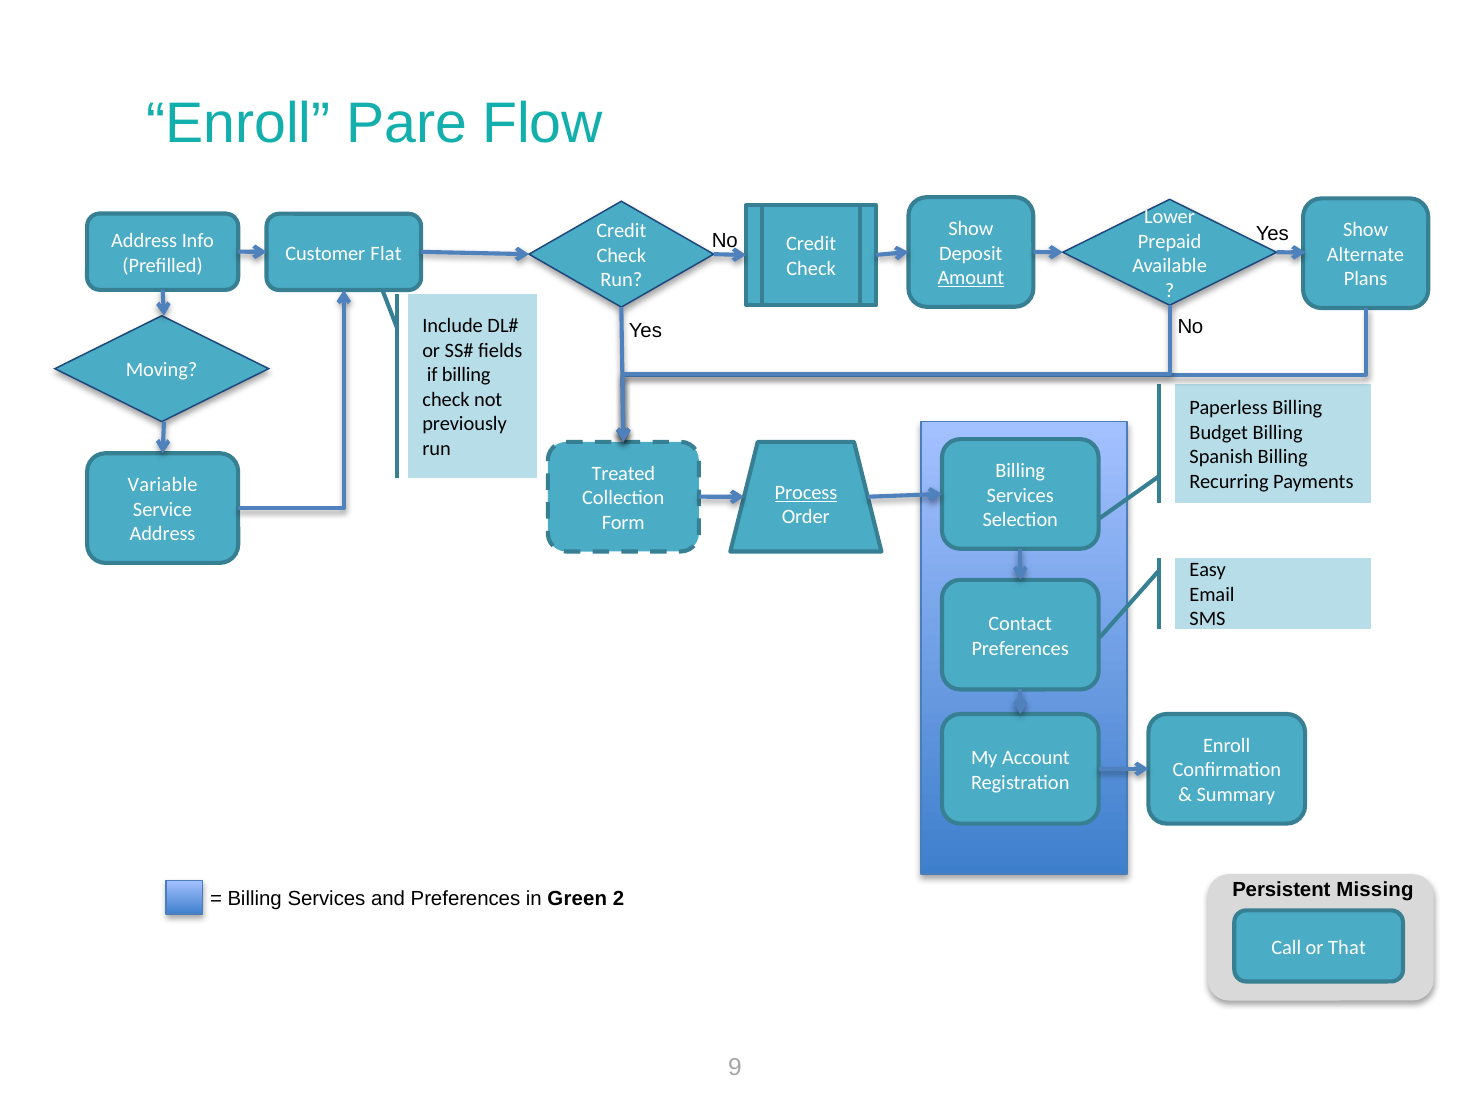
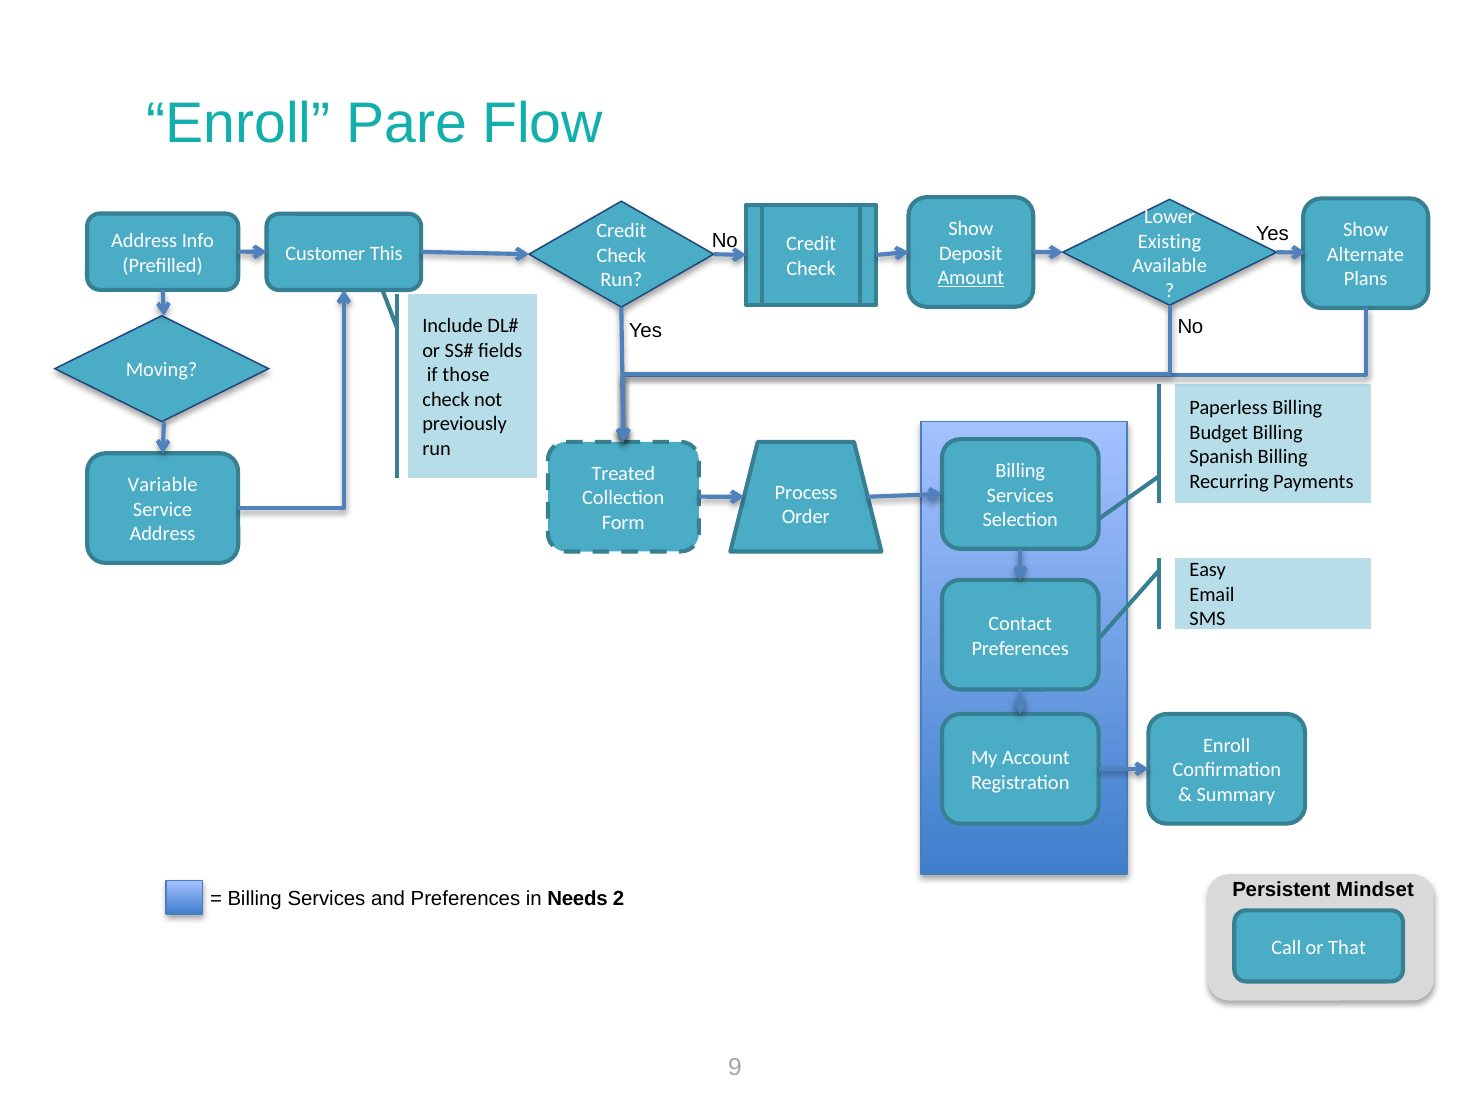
Prepaid: Prepaid -> Existing
Flat: Flat -> This
if billing: billing -> those
Process underline: present -> none
Missing: Missing -> Mindset
Green: Green -> Needs
